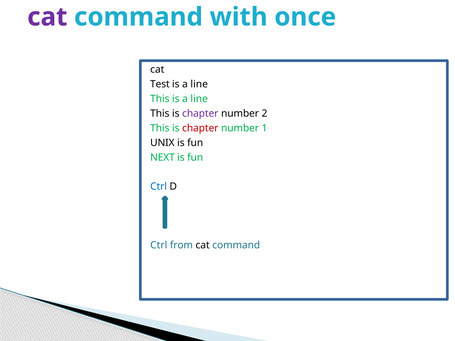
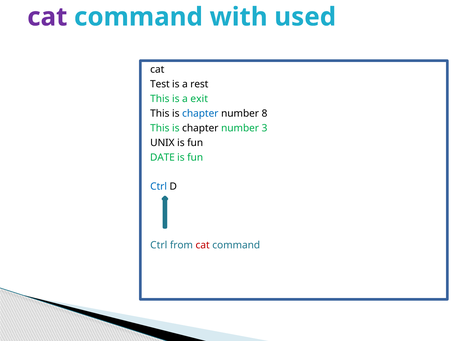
once: once -> used
line at (199, 84): line -> rest
This is a line: line -> exit
chapter at (200, 114) colour: purple -> blue
2: 2 -> 8
chapter at (200, 128) colour: red -> black
1: 1 -> 3
NEXT: NEXT -> DATE
cat at (203, 245) colour: black -> red
